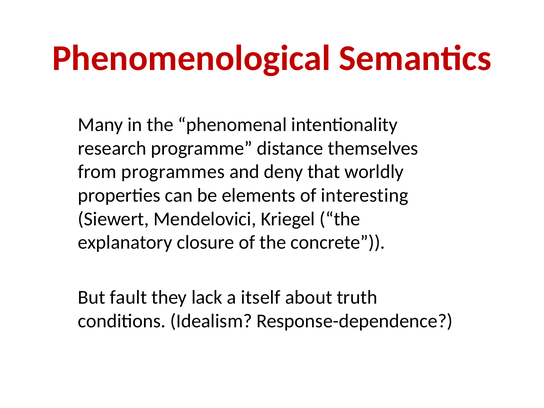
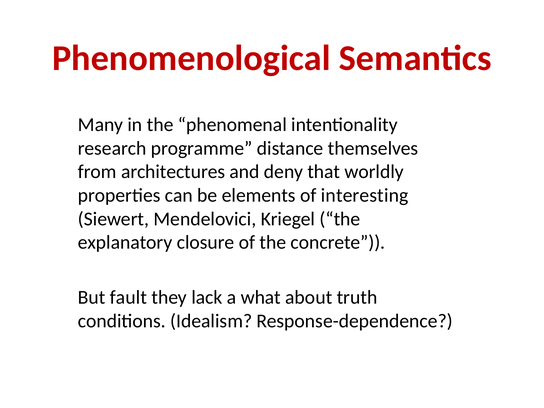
programmes: programmes -> architectures
itself: itself -> what
